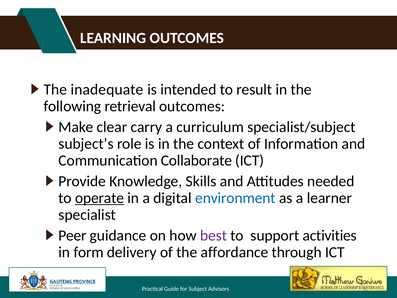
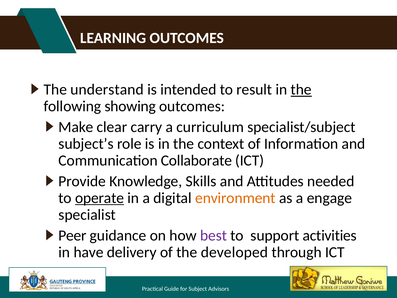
inadequate: inadequate -> understand
the at (301, 89) underline: none -> present
retrieval: retrieval -> showing
environment colour: blue -> orange
learner: learner -> engage
form: form -> have
affordance: affordance -> developed
